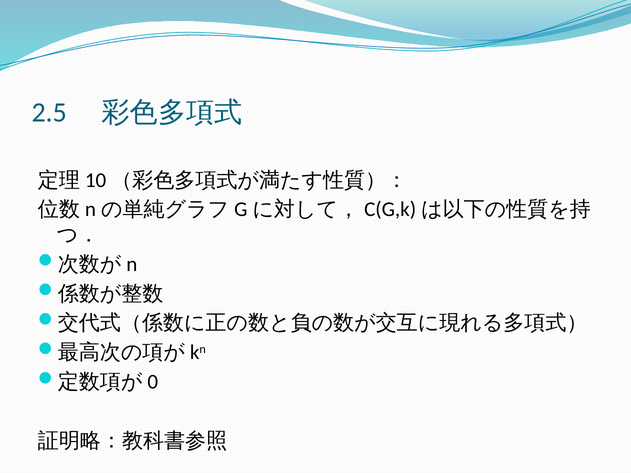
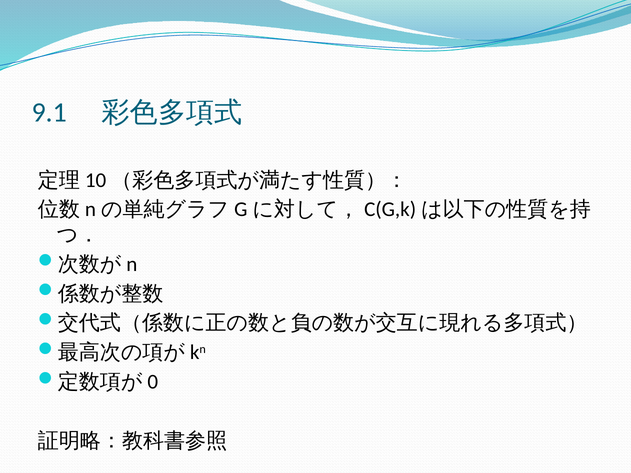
2.5: 2.5 -> 9.1
